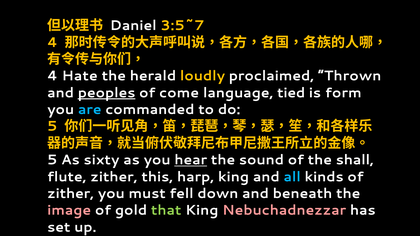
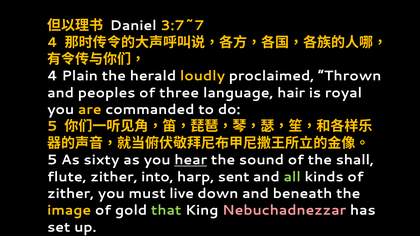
3:5~7: 3:5~7 -> 3:7~7
Hate: Hate -> Plain
peoples underline: present -> none
come: come -> three
tied: tied -> hair
form: form -> royal
are colour: light blue -> yellow
this: this -> into
harp king: king -> sent
all colour: light blue -> light green
fell: fell -> live
image colour: pink -> yellow
